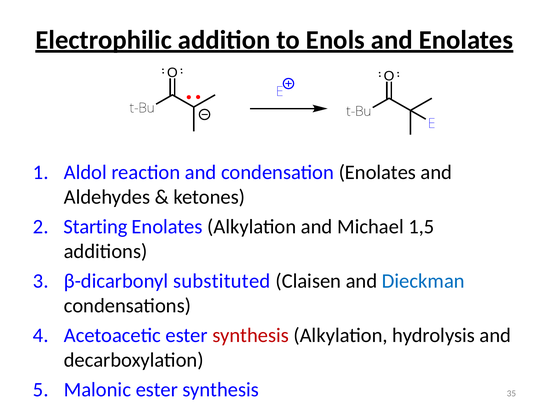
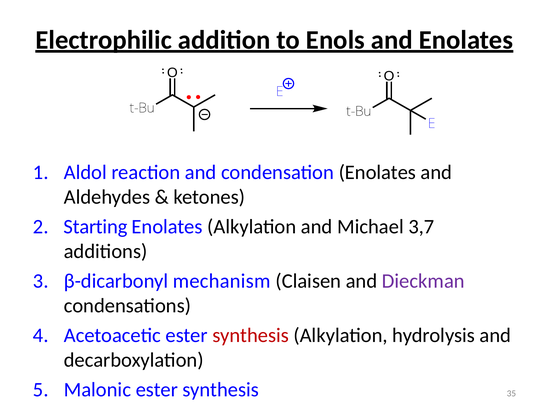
1,5: 1,5 -> 3,7
substituted: substituted -> mechanism
Dieckman colour: blue -> purple
